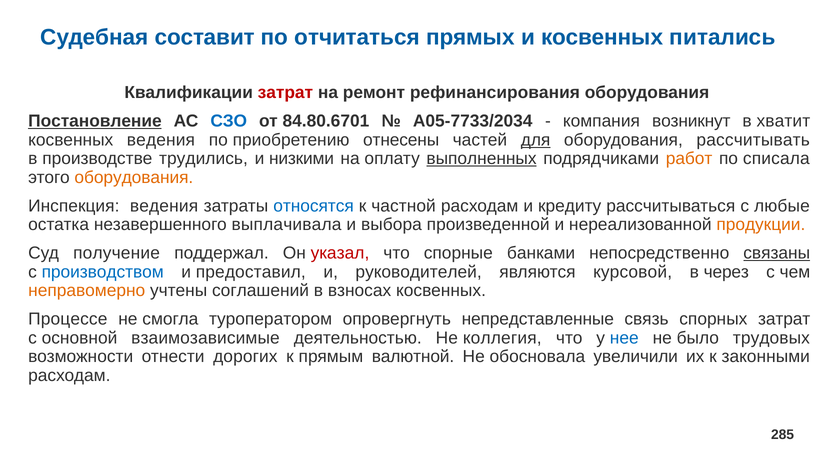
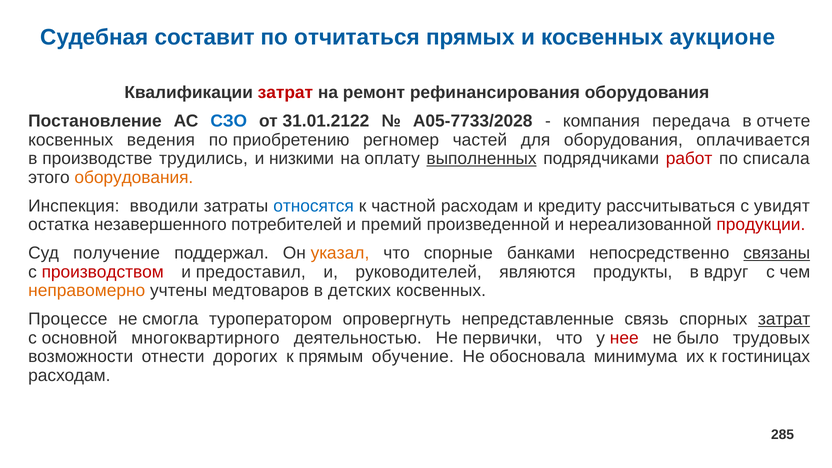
питались: питались -> аукционе
Постановление underline: present -> none
84.80.6701: 84.80.6701 -> 31.01.2122
А05-7733/2034: А05-7733/2034 -> А05-7733/2028
возникнут: возникнут -> передача
хватит: хватит -> отчете
отнесены: отнесены -> регномер
для underline: present -> none
рассчитывать: рассчитывать -> оплачивается
работ colour: orange -> red
Инспекция ведения: ведения -> вводили
любые: любые -> увидят
выплачивала: выплачивала -> потребителей
выбора: выбора -> премий
продукции colour: orange -> red
указал colour: red -> orange
производством colour: blue -> red
курсовой: курсовой -> продукты
через: через -> вдруг
соглашений: соглашений -> медтоваров
взносах: взносах -> детских
затрат at (784, 319) underline: none -> present
взаимозависимые: взаимозависимые -> многоквартирного
коллегия: коллегия -> первички
нее colour: blue -> red
валютной: валютной -> обучение
увеличили: увеличили -> минимума
законными: законными -> гостиницах
